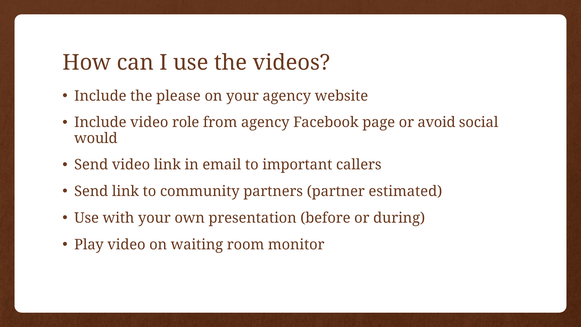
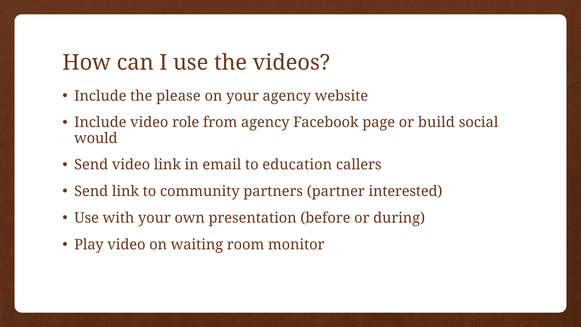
avoid: avoid -> build
important: important -> education
estimated: estimated -> interested
